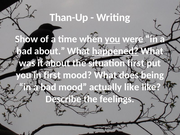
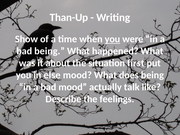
bad about: about -> being
happened underline: present -> none
in first: first -> else
actually like: like -> talk
